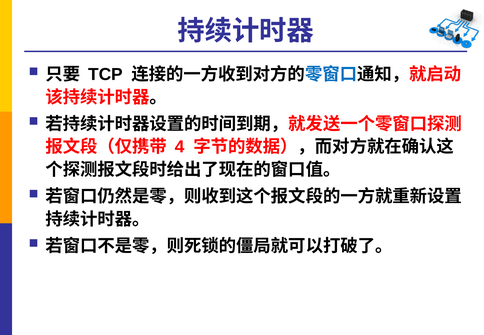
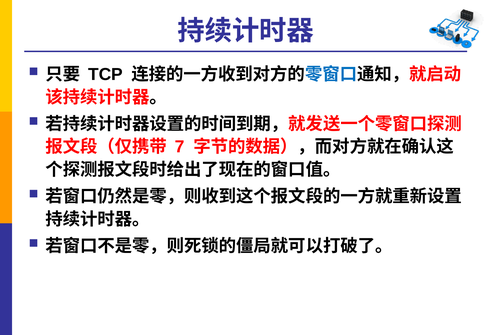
4: 4 -> 7
